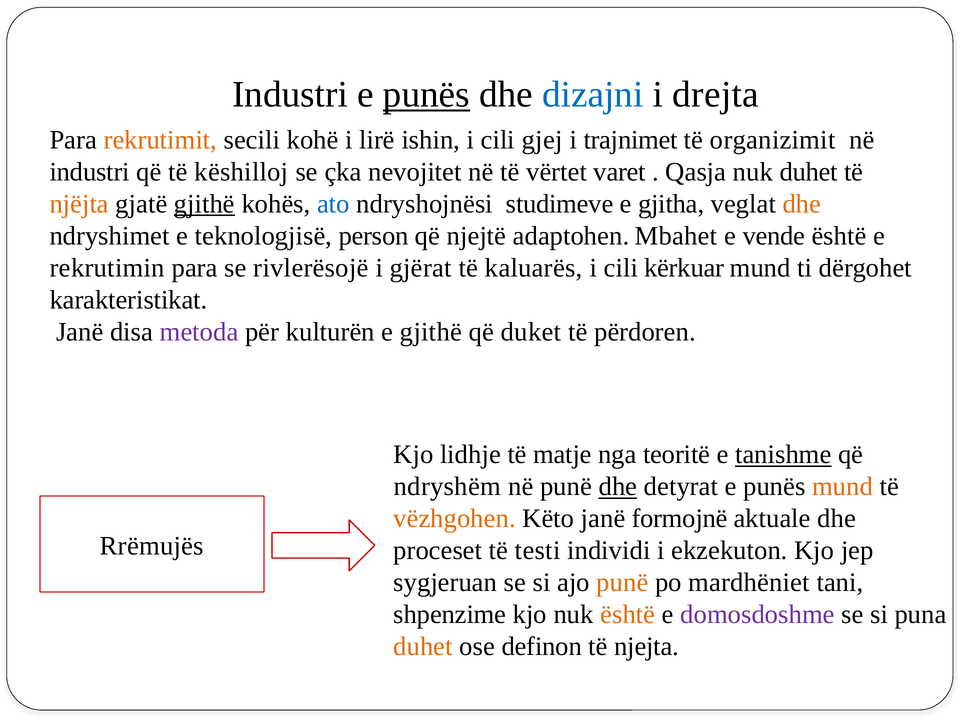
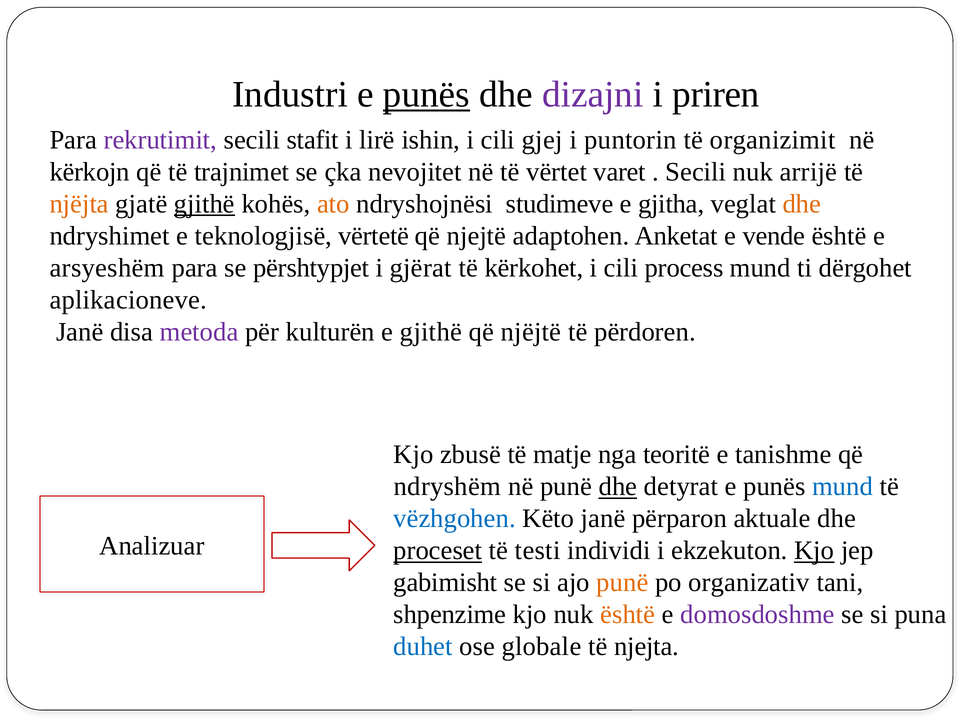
dizajni colour: blue -> purple
drejta: drejta -> priren
rekrutimit colour: orange -> purple
kohë: kohë -> stafit
trajnimet: trajnimet -> puntorin
industri at (90, 172): industri -> kërkojn
këshilloj: këshilloj -> trajnimet
Qasja at (696, 172): Qasja -> Secili
nuk duhet: duhet -> arrijë
ato colour: blue -> orange
person: person -> vërtetë
Mbahet: Mbahet -> Anketat
rekrutimin: rekrutimin -> arsyeshëm
rivlerësojë: rivlerësojë -> përshtypjet
kaluarës: kaluarës -> kërkohet
kërkuar: kërkuar -> process
karakteristikat: karakteristikat -> aplikacioneve
duket: duket -> njëjtë
lidhje: lidhje -> zbusë
tanishme underline: present -> none
mund at (843, 487) colour: orange -> blue
vëzhgohen colour: orange -> blue
formojnë: formojnë -> përparon
Rrëmujës: Rrëmujës -> Analizuar
proceset underline: none -> present
Kjo at (814, 551) underline: none -> present
sygjeruan: sygjeruan -> gabimisht
mardhëniet: mardhëniet -> organizativ
duhet at (423, 647) colour: orange -> blue
definon: definon -> globale
